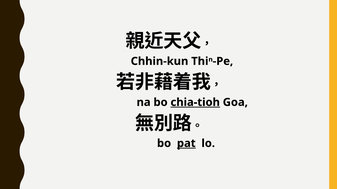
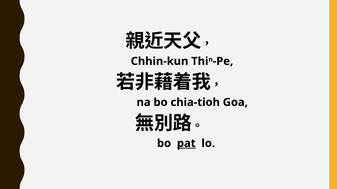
chia-tioh underline: present -> none
